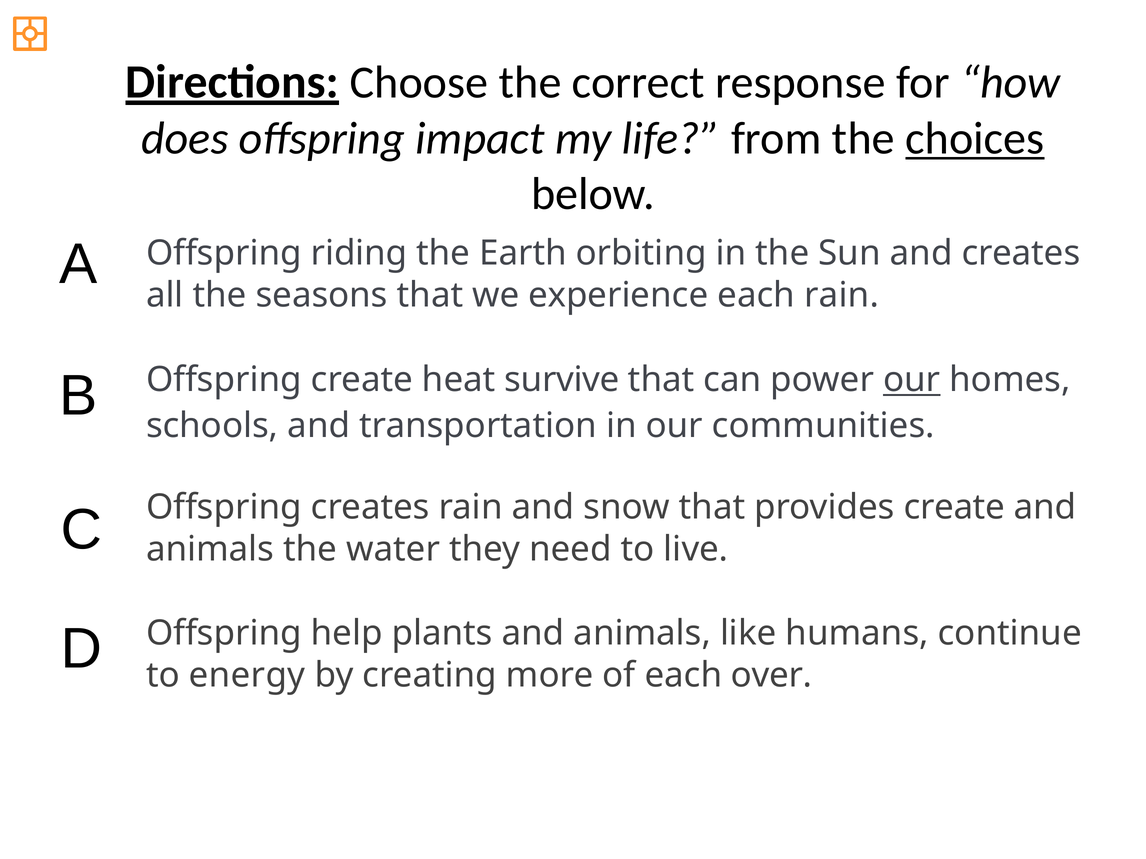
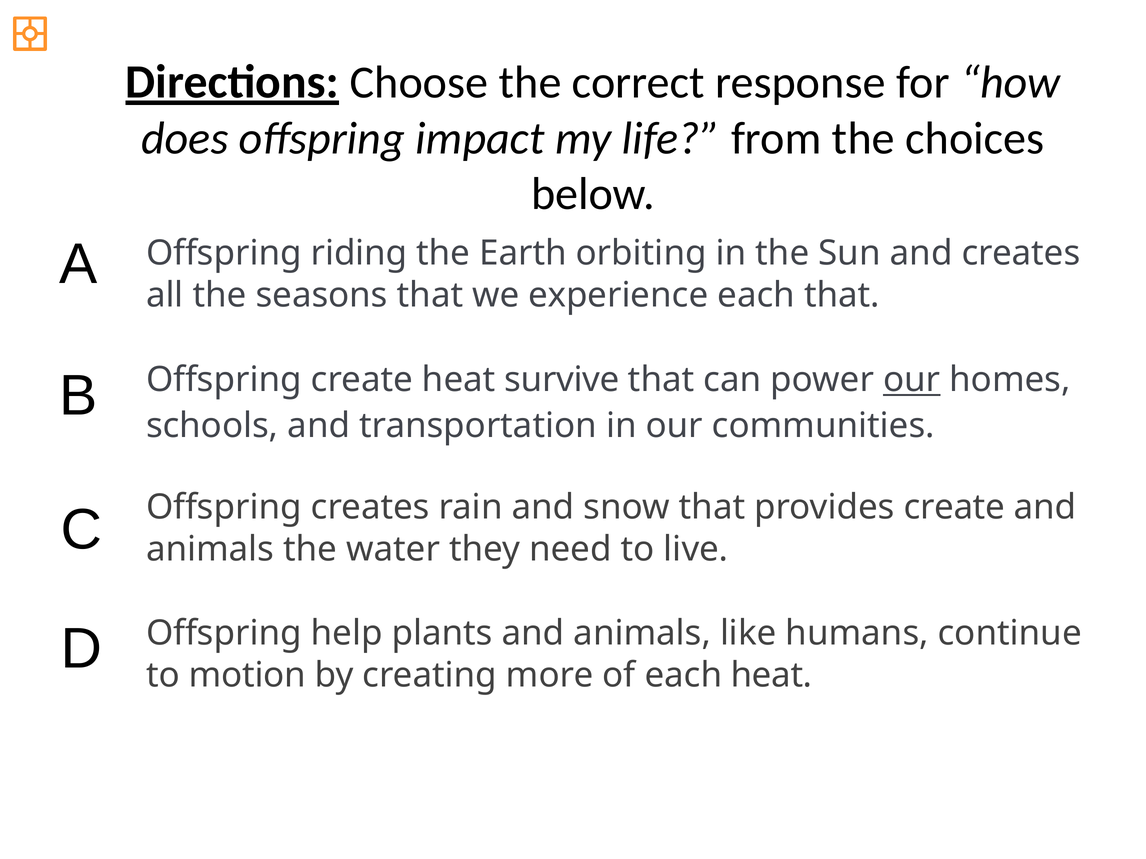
choices underline: present -> none
each rain: rain -> that
energy: energy -> motion
each over: over -> heat
